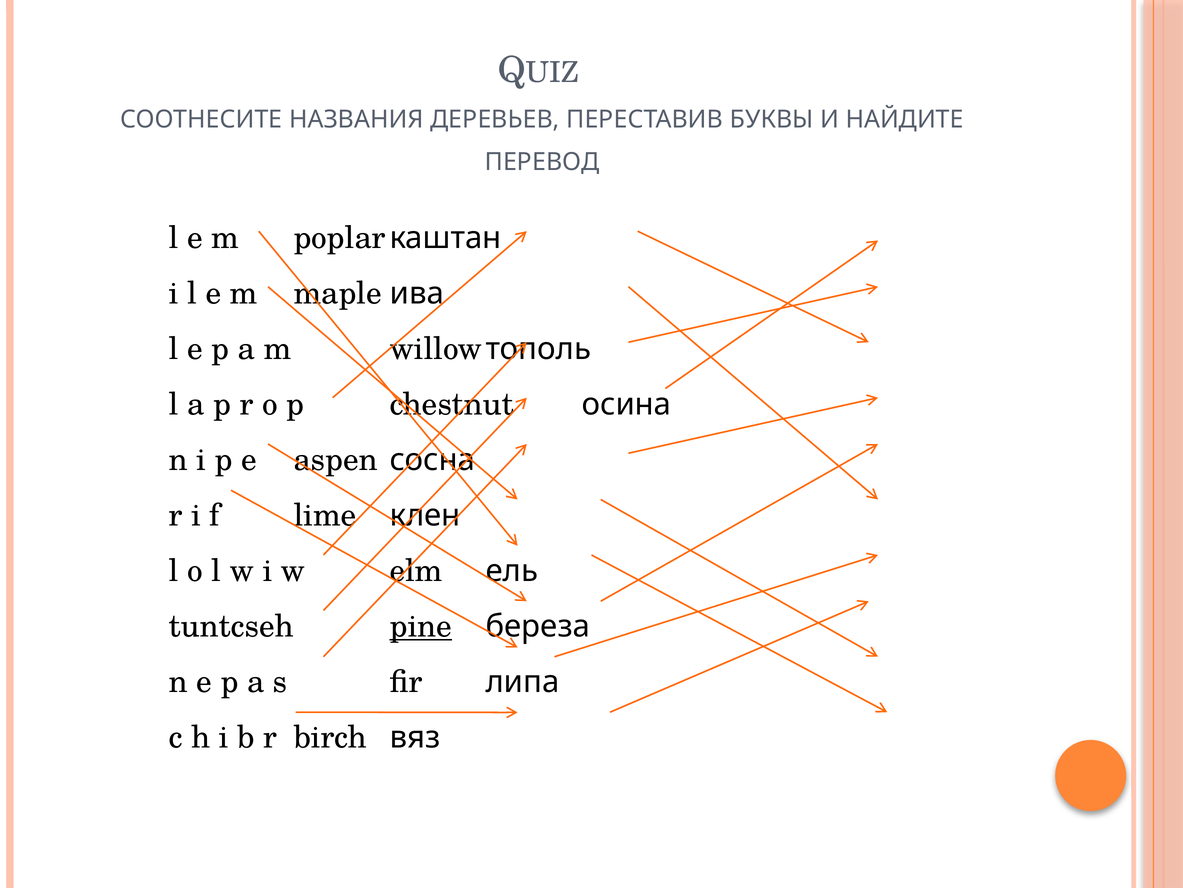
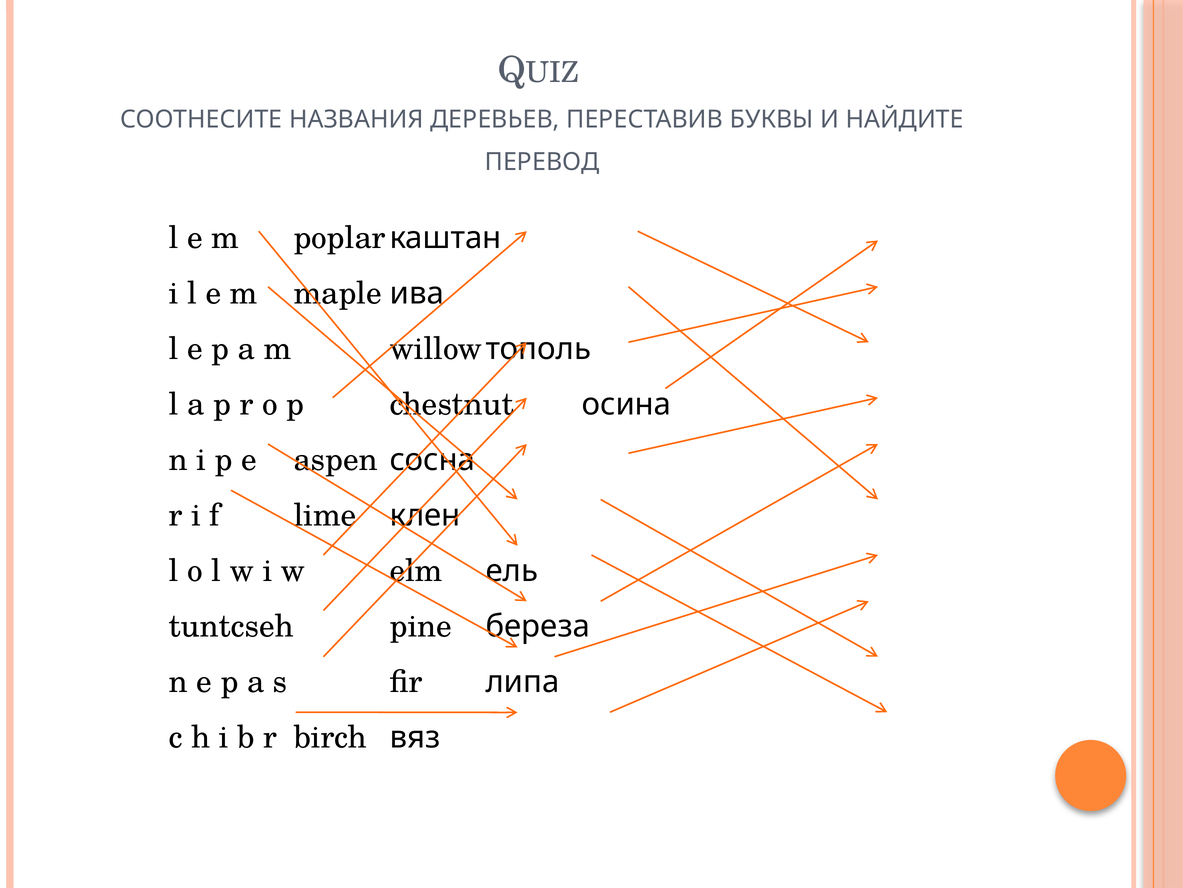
pine underline: present -> none
